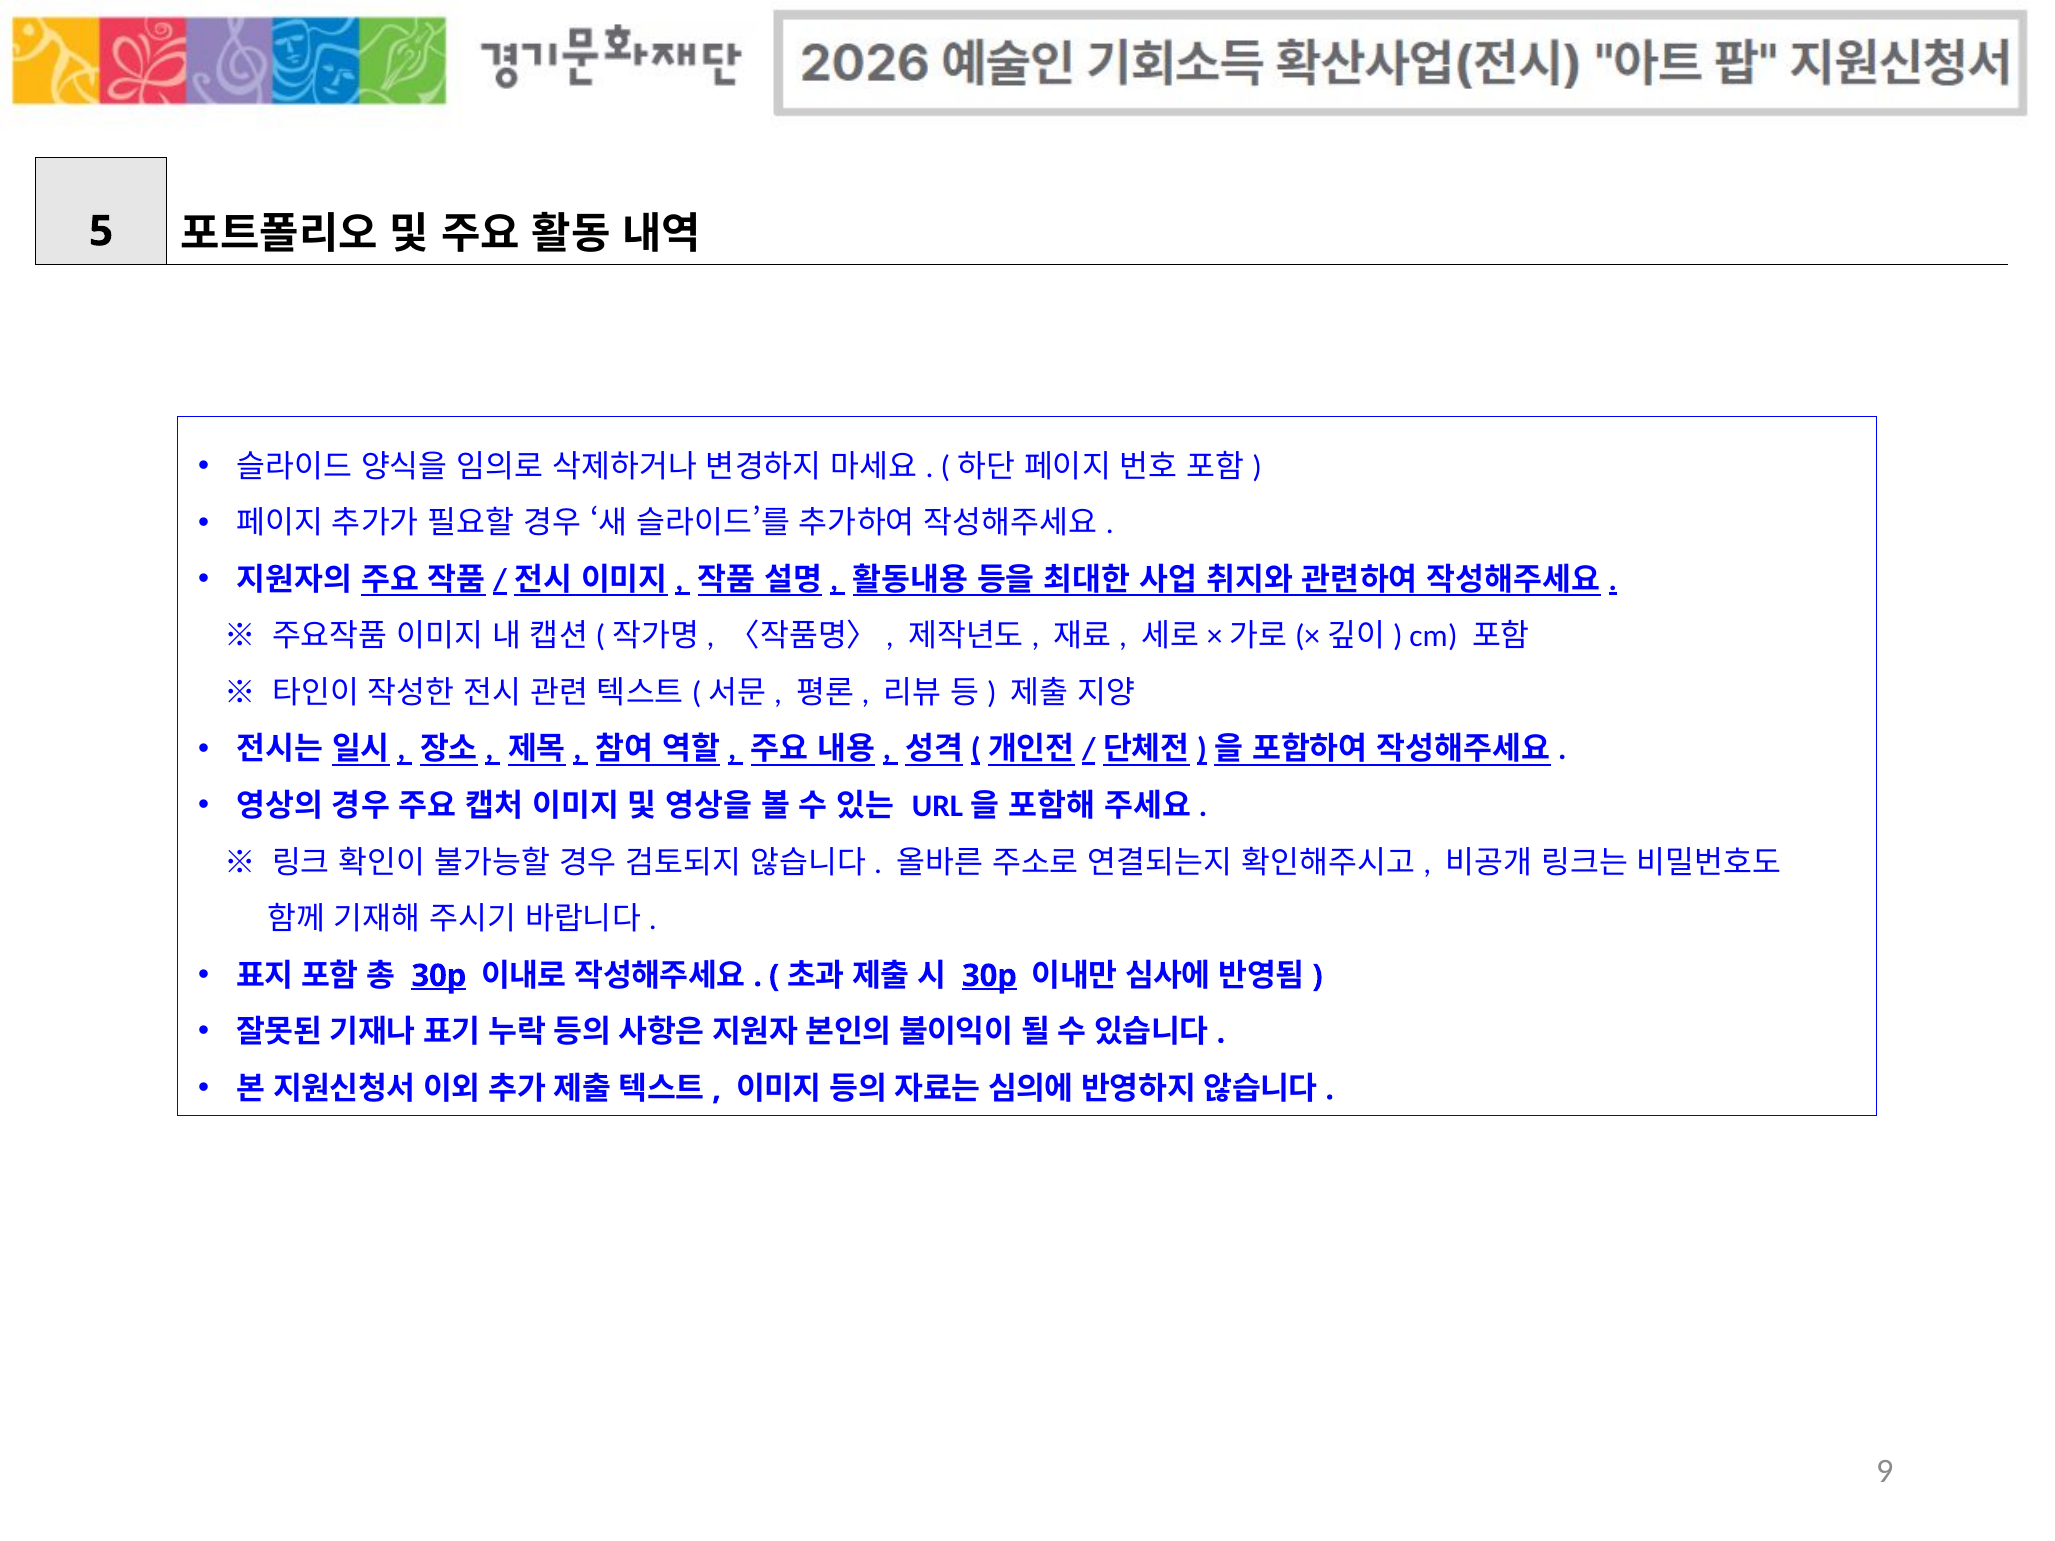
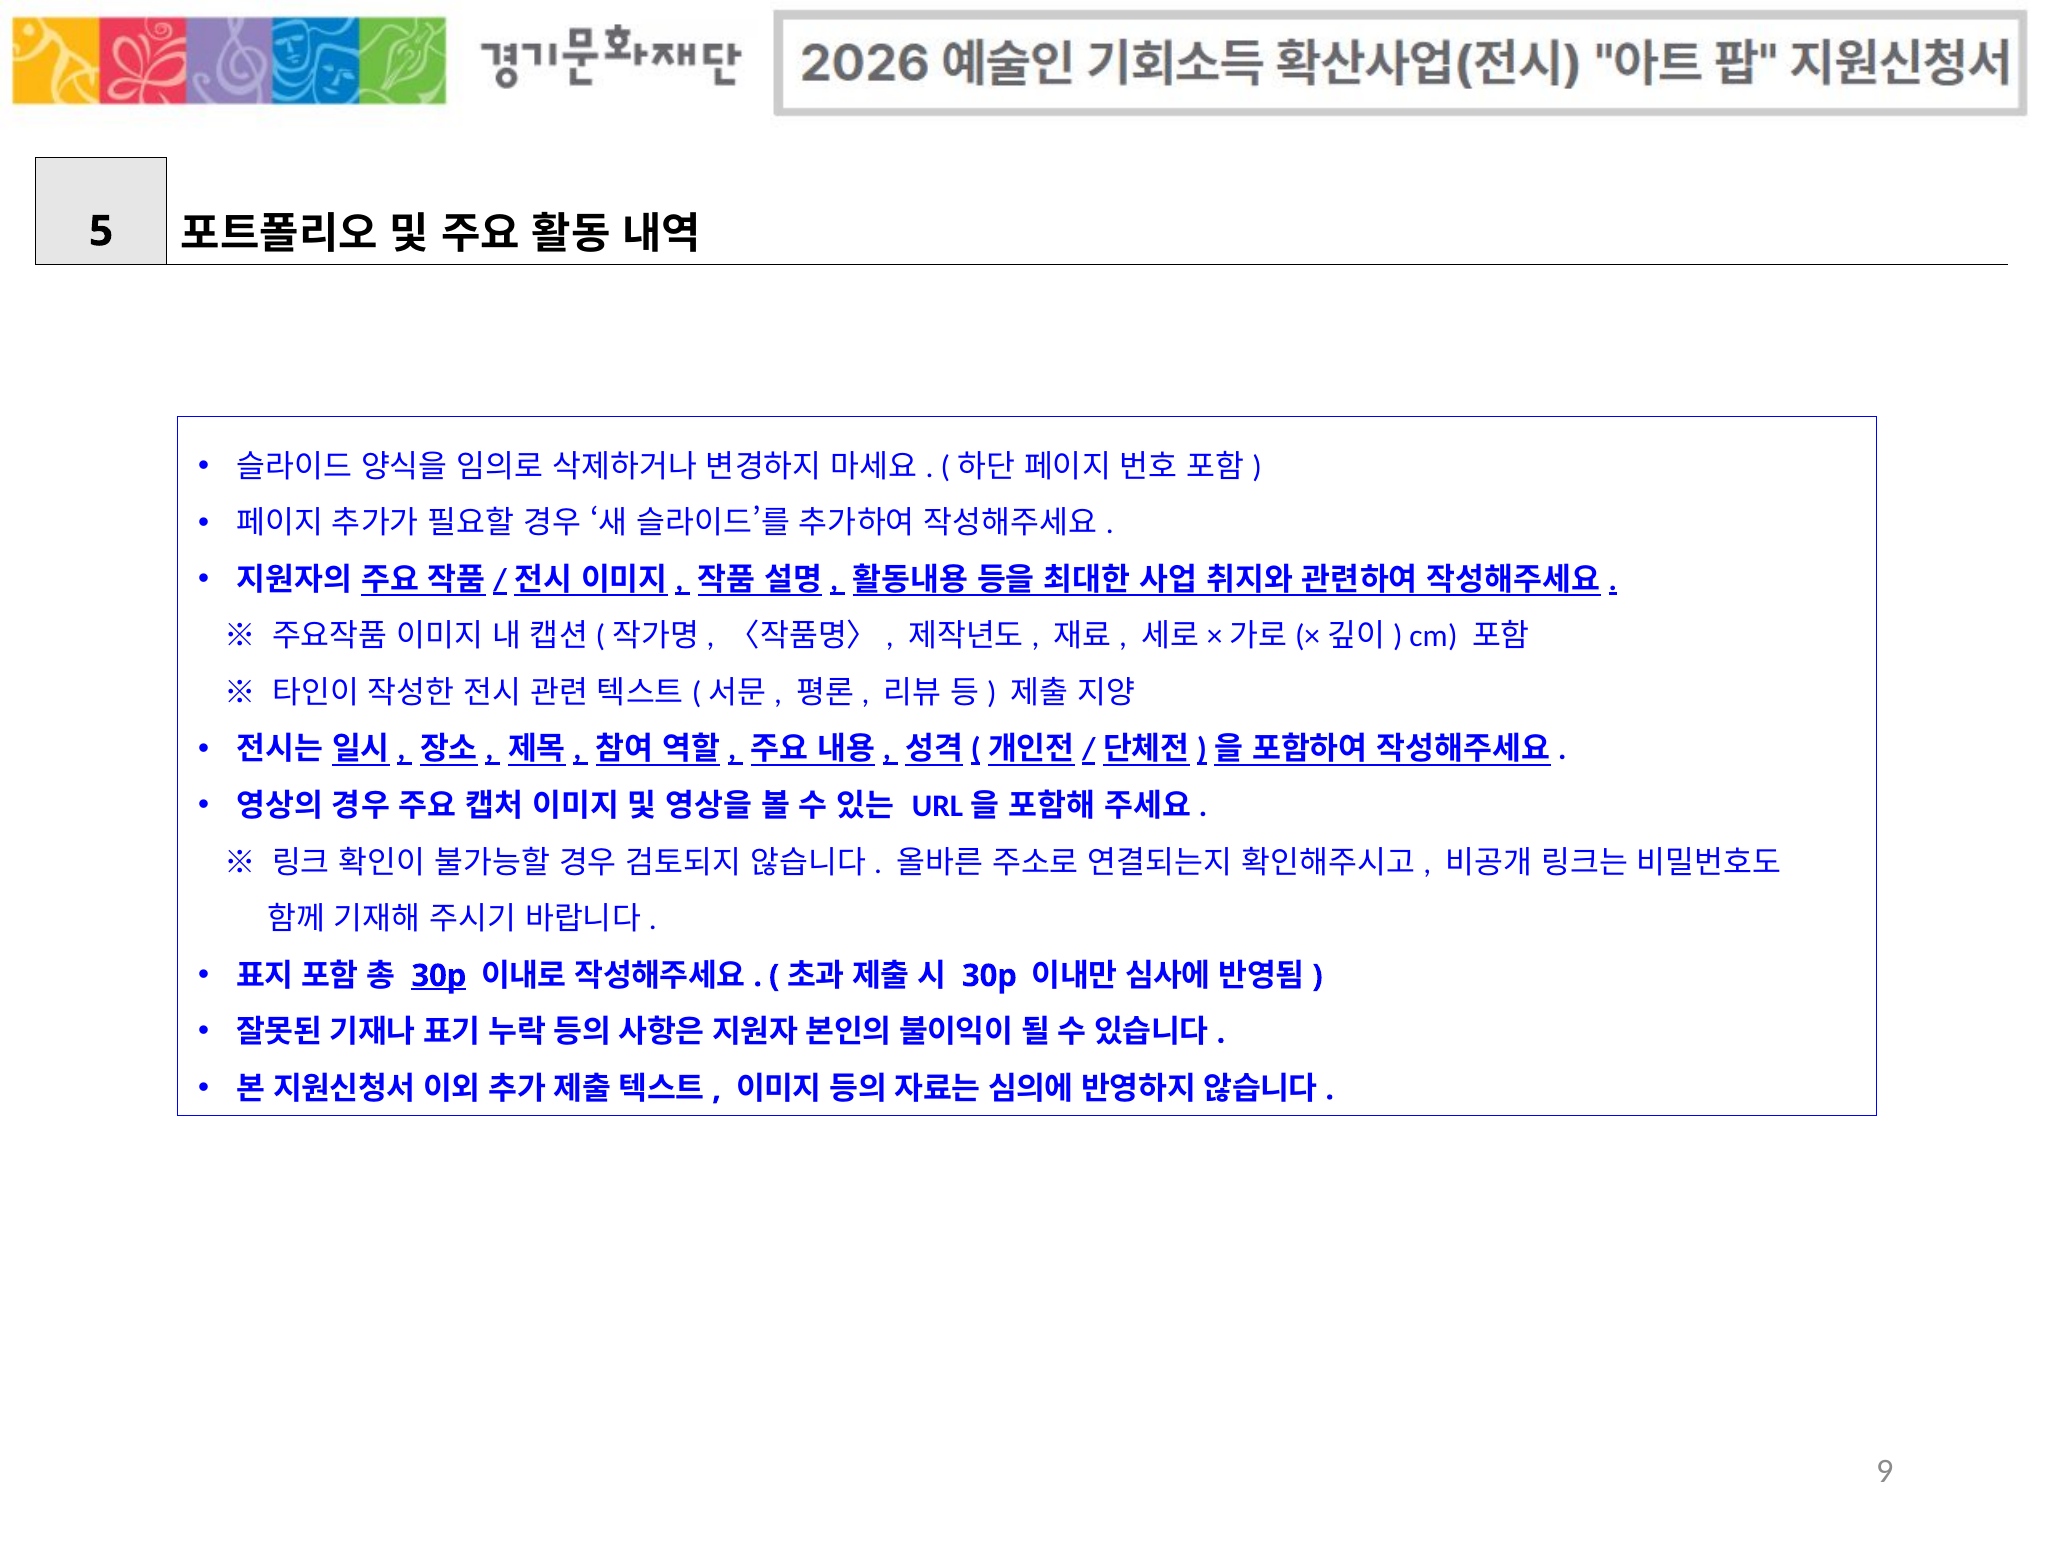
30p at (989, 976) underline: present -> none
